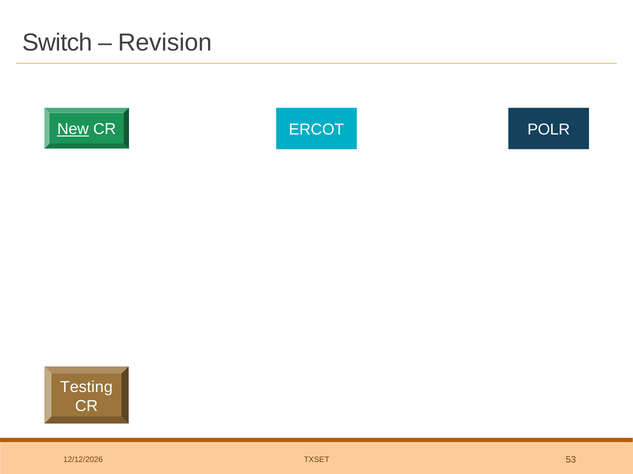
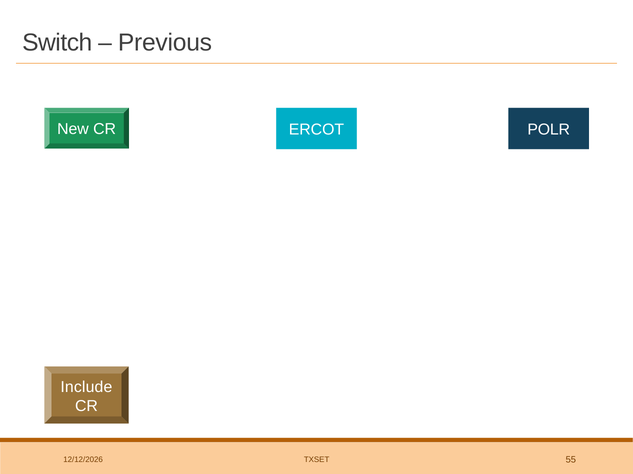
Revision: Revision -> Previous
New underline: present -> none
Testing: Testing -> Include
53: 53 -> 55
